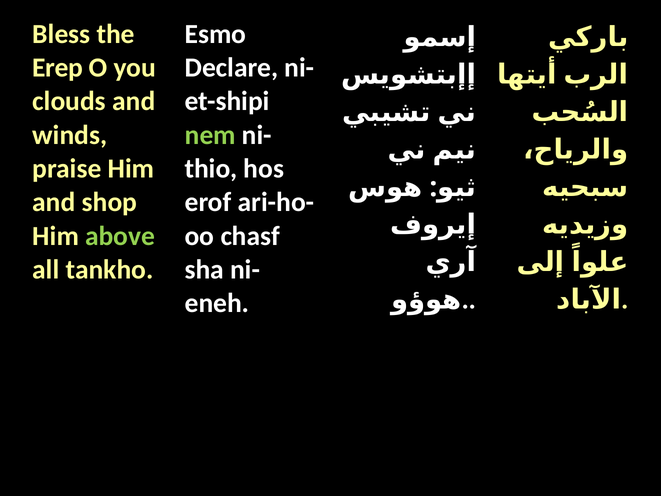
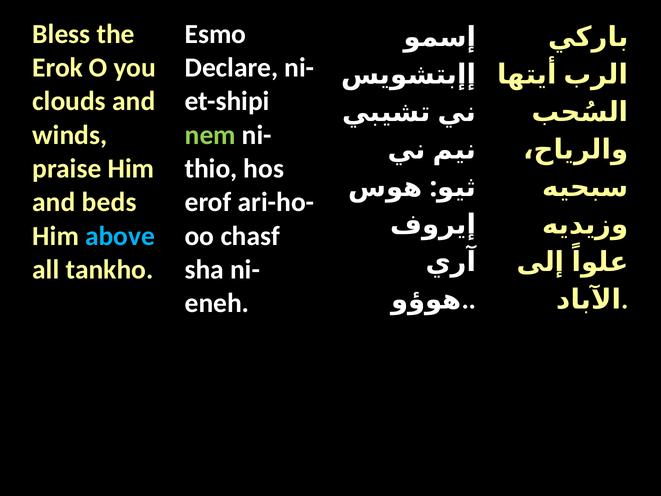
Erep: Erep -> Erok
shop: shop -> beds
above colour: light green -> light blue
